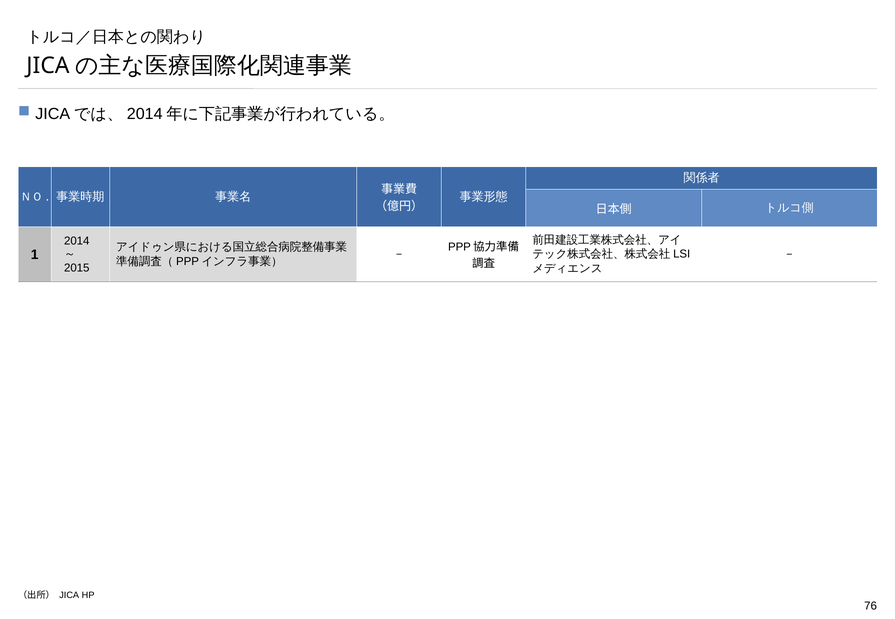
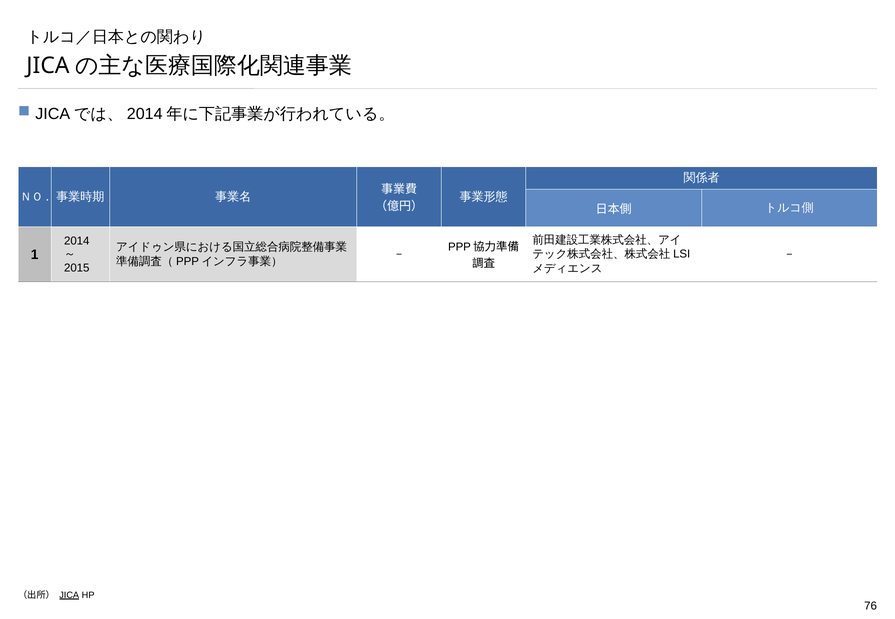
JICA underline: none -> present
